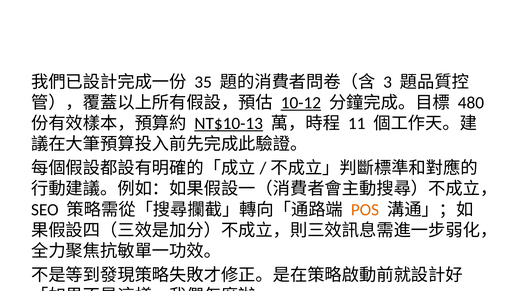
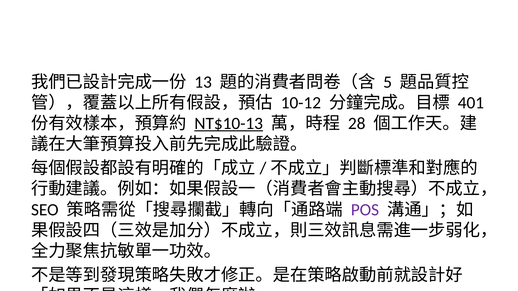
35: 35 -> 13
3: 3 -> 5
10-12 underline: present -> none
480: 480 -> 401
11: 11 -> 28
POS colour: orange -> purple
